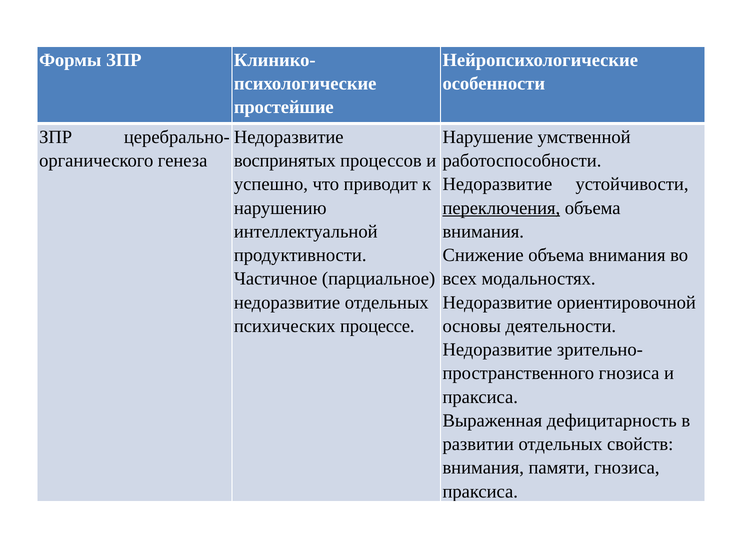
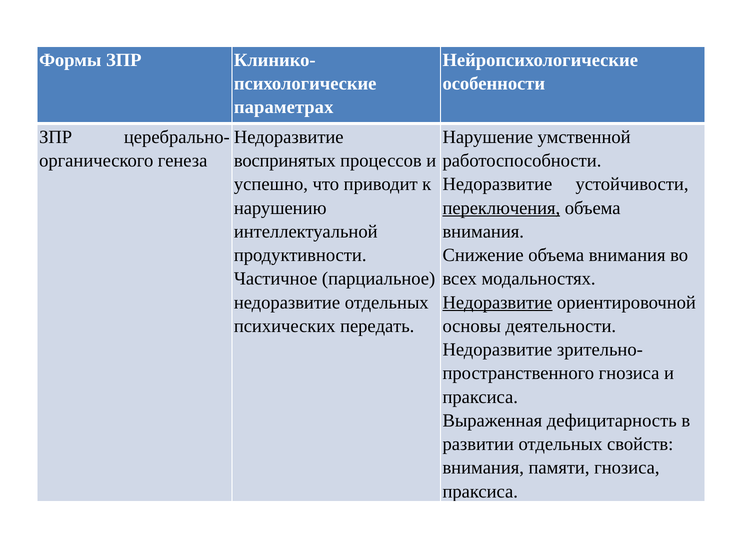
простейшие: простейшие -> параметрах
Недоразвитие at (497, 302) underline: none -> present
процессе: процессе -> передать
